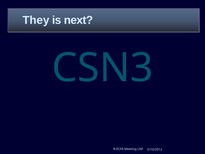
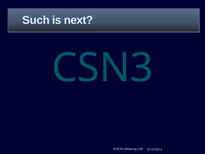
They: They -> Such
